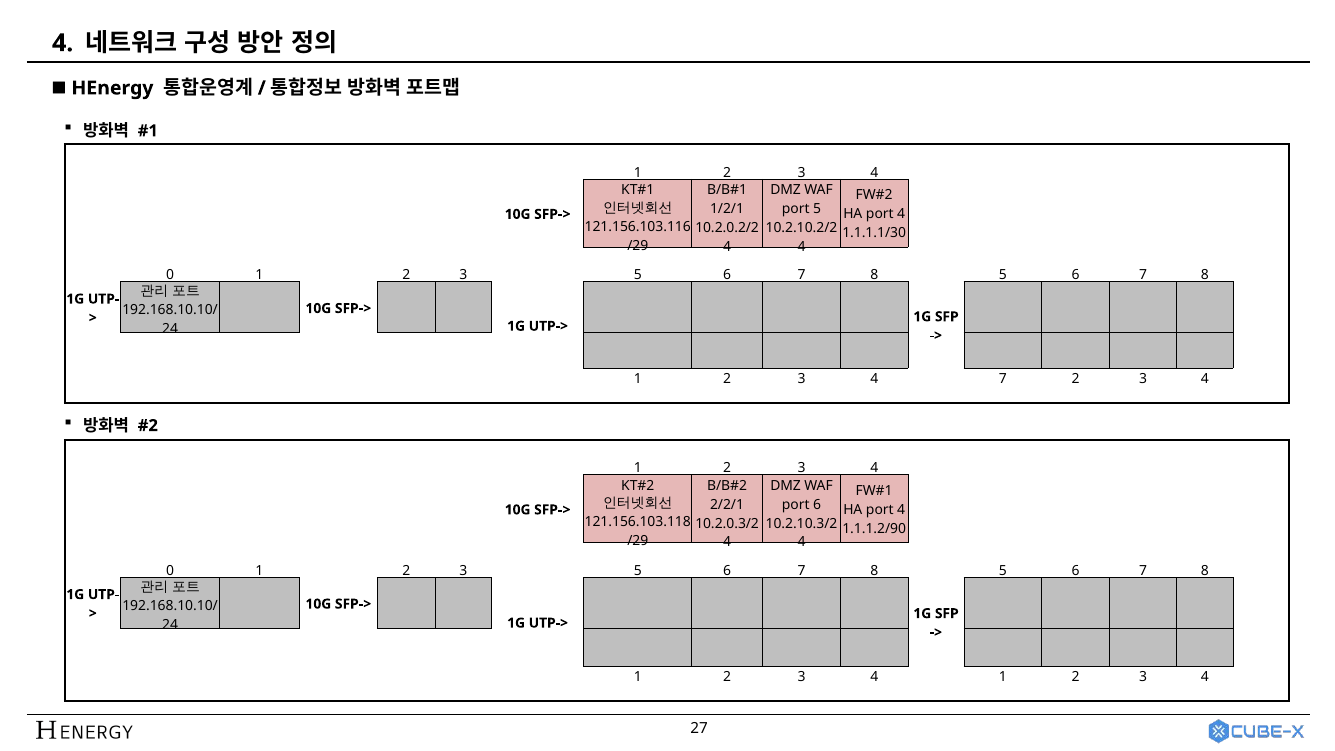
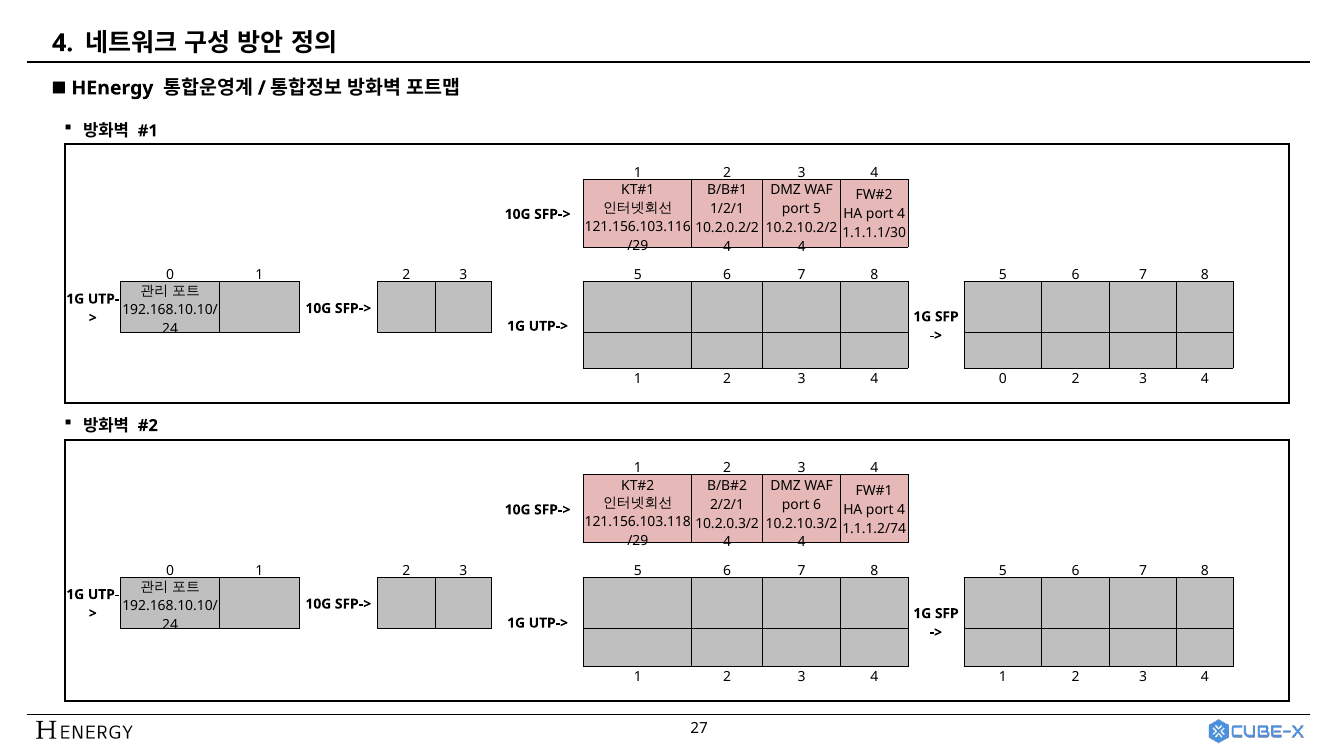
4 7: 7 -> 0
1.1.1.2/90: 1.1.1.2/90 -> 1.1.1.2/74
